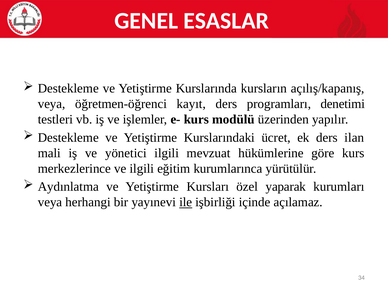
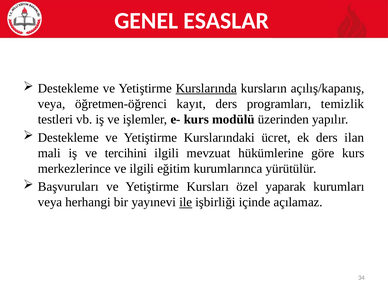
Kurslarında underline: none -> present
denetimi: denetimi -> temizlik
yönetici: yönetici -> tercihini
Aydınlatma: Aydınlatma -> Başvuruları
